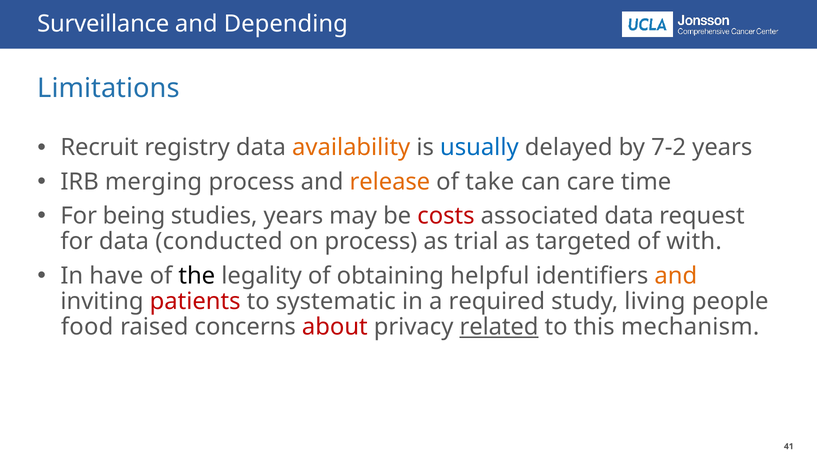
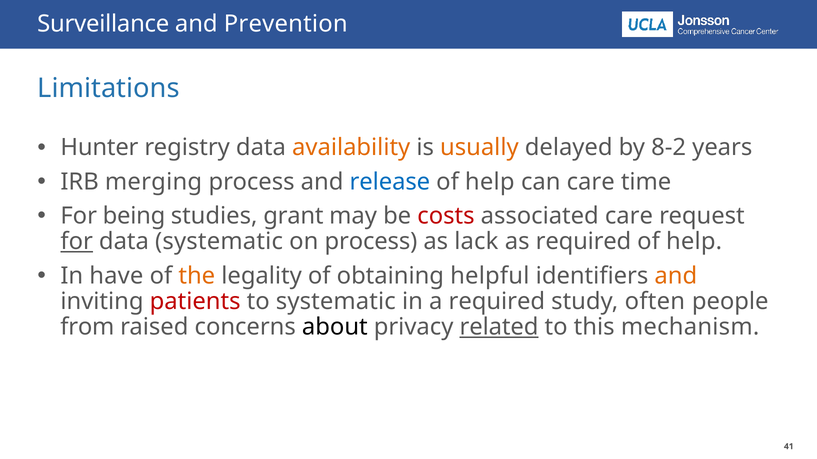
Depending: Depending -> Prevention
Recruit: Recruit -> Hunter
usually colour: blue -> orange
7-2: 7-2 -> 8-2
release colour: orange -> blue
take at (490, 182): take -> help
studies years: years -> grant
associated data: data -> care
for at (77, 242) underline: none -> present
data conducted: conducted -> systematic
trial: trial -> lack
as targeted: targeted -> required
with at (694, 242): with -> help
the colour: black -> orange
living: living -> often
food: food -> from
about colour: red -> black
